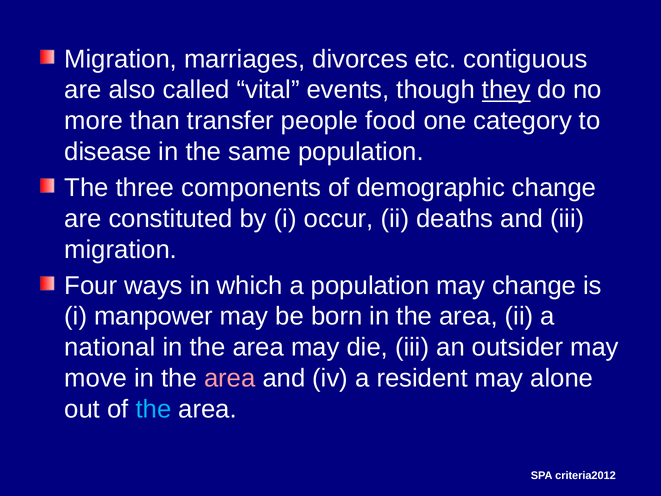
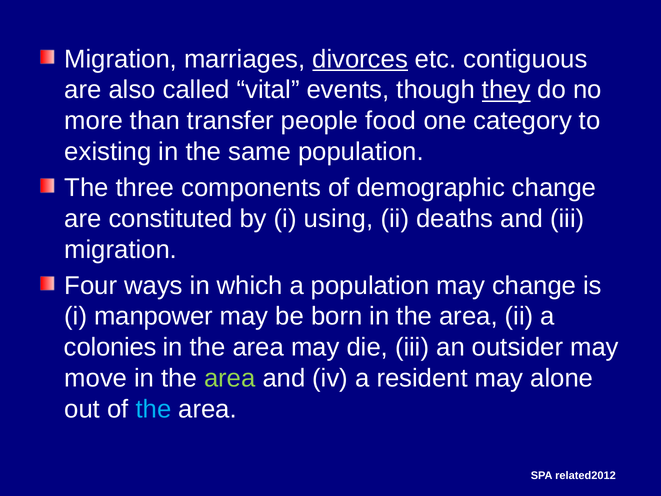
divorces underline: none -> present
disease: disease -> existing
occur: occur -> using
national: national -> colonies
area at (230, 378) colour: pink -> light green
criteria2012: criteria2012 -> related2012
